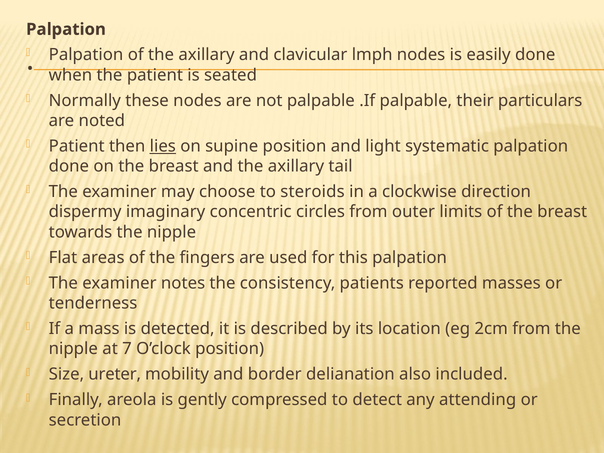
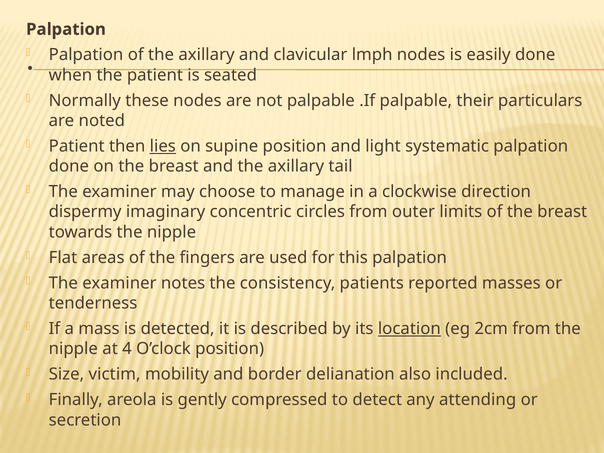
steroids: steroids -> manage
location underline: none -> present
7: 7 -> 4
ureter: ureter -> victim
